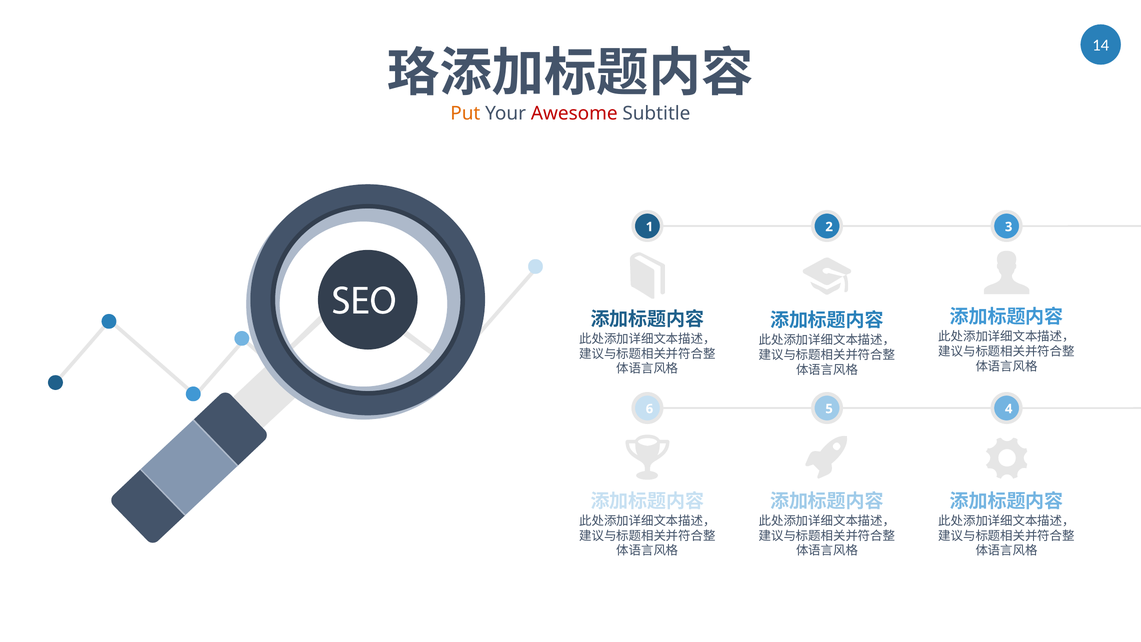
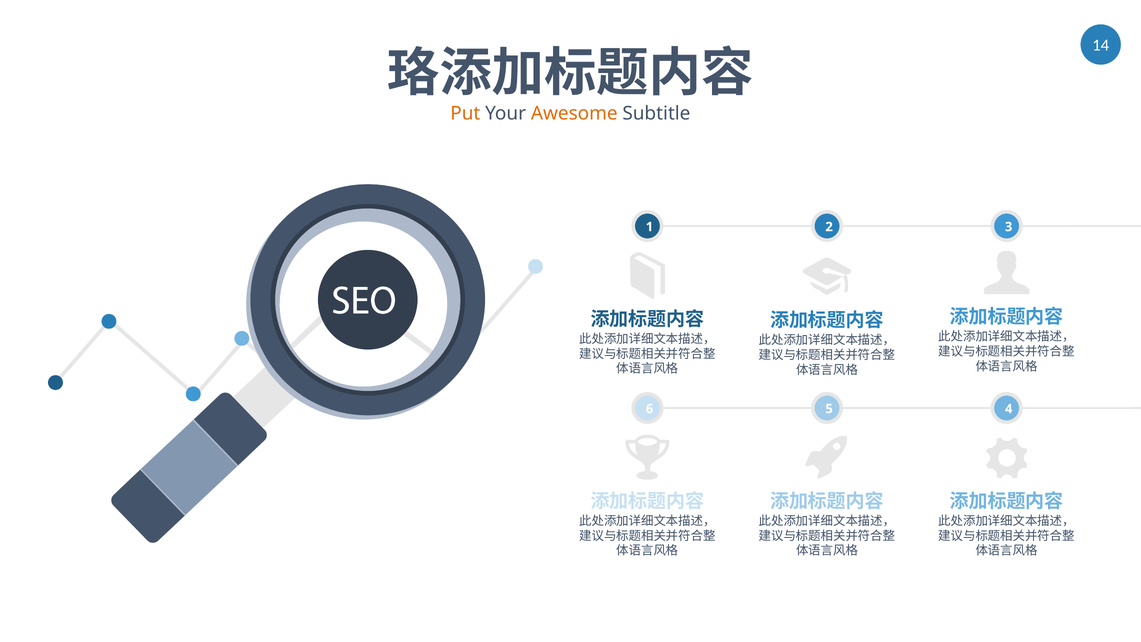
Awesome colour: red -> orange
